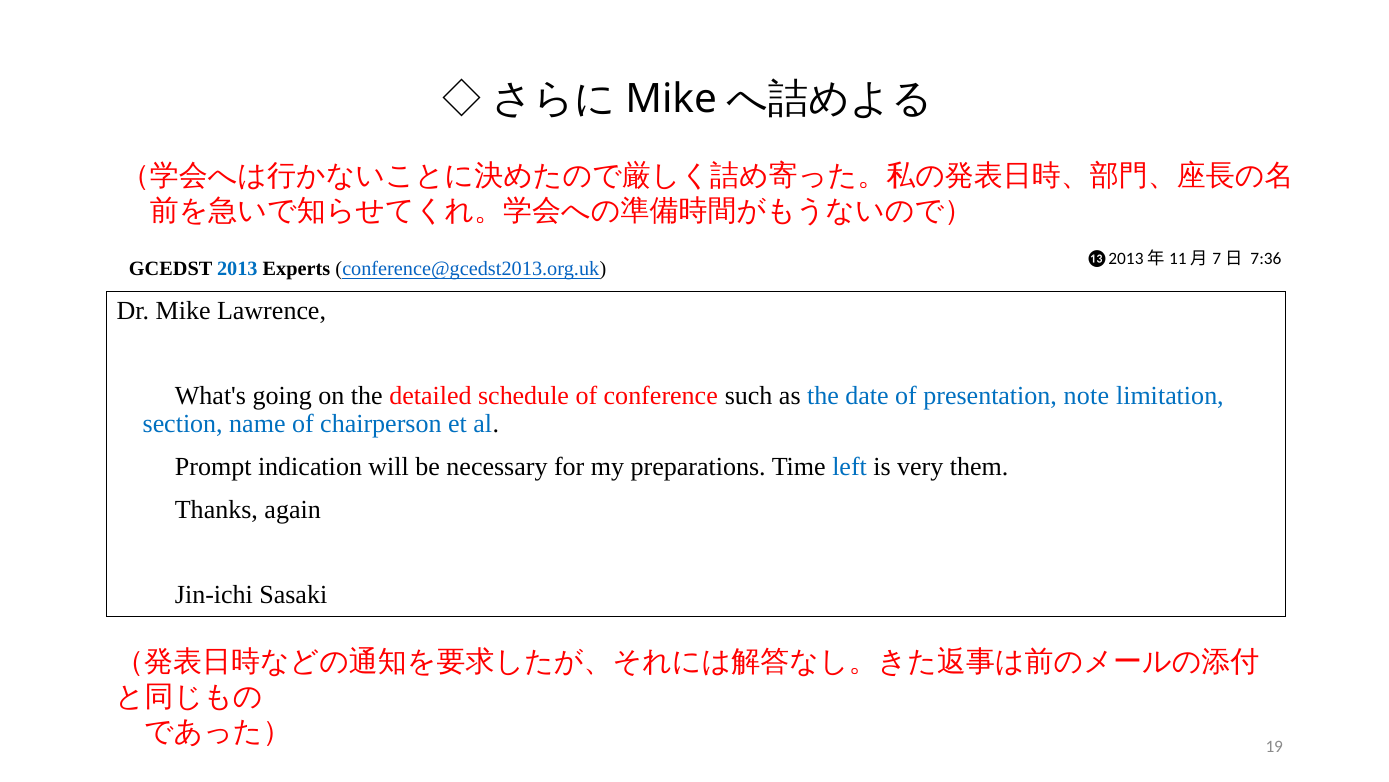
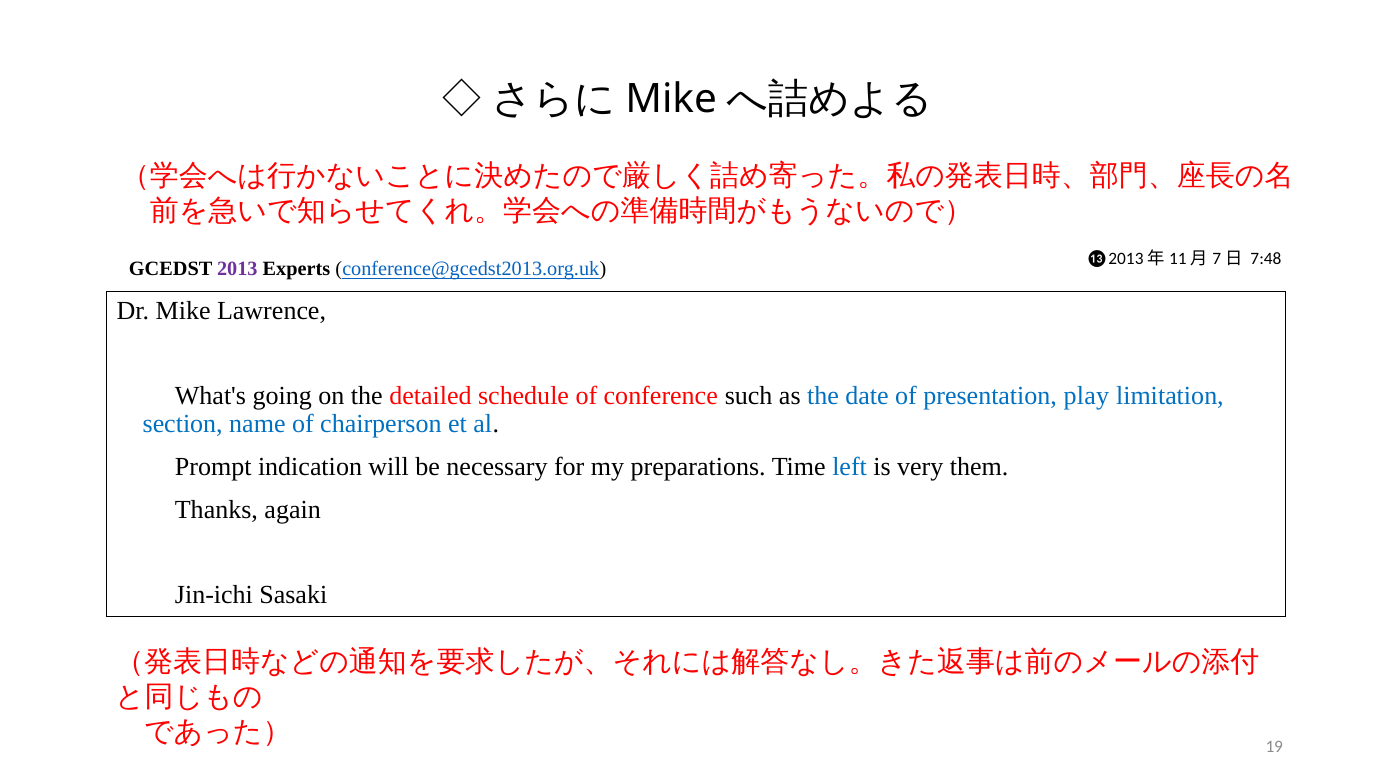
7:36: 7:36 -> 7:48
2013 colour: blue -> purple
note: note -> play
